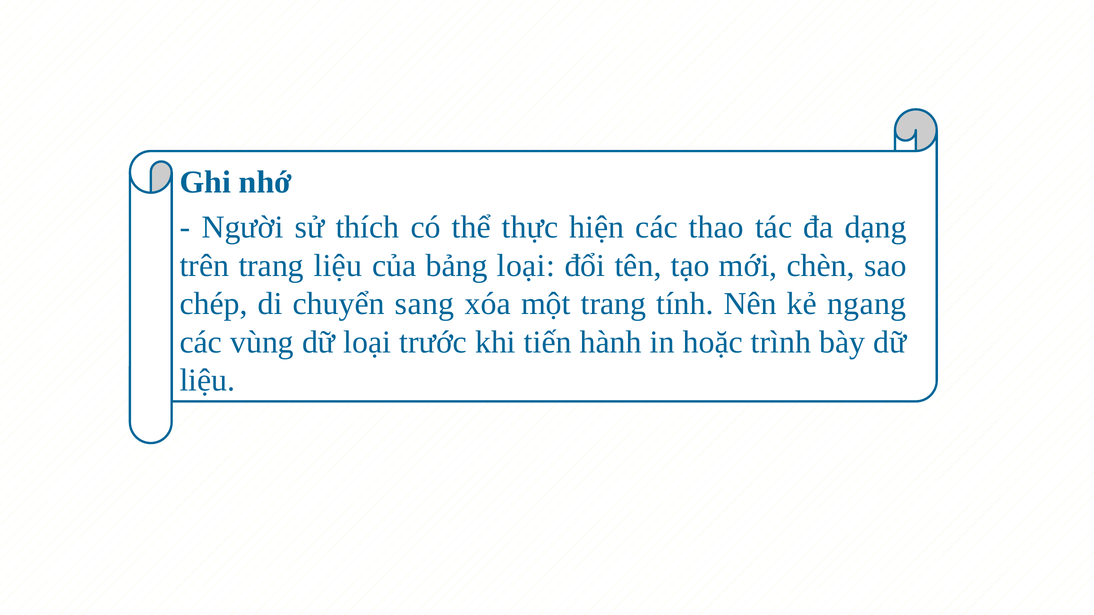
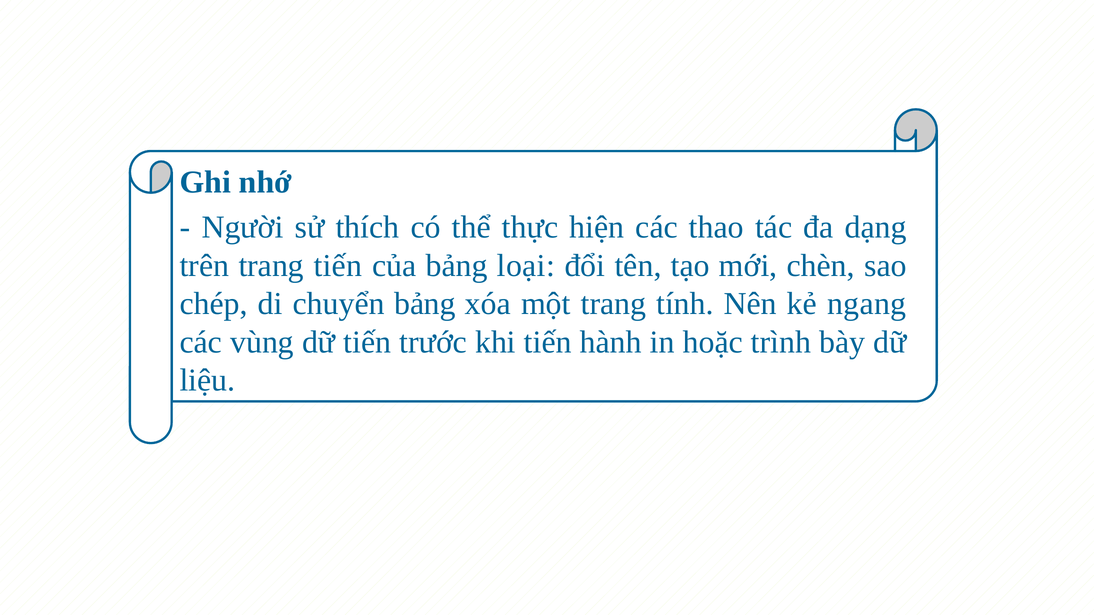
trang liệu: liệu -> tiến
chuyển sang: sang -> bảng
dữ loại: loại -> tiến
